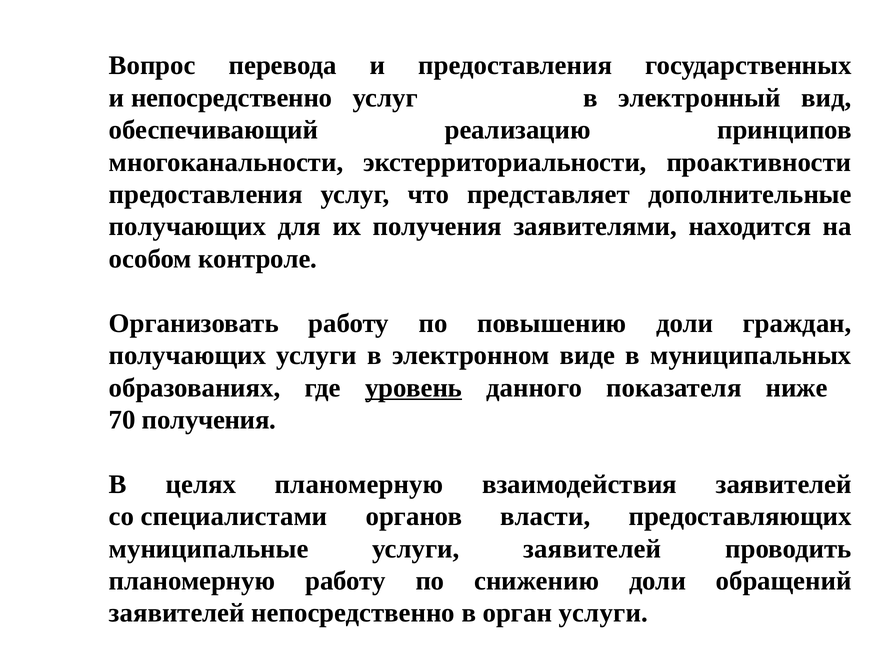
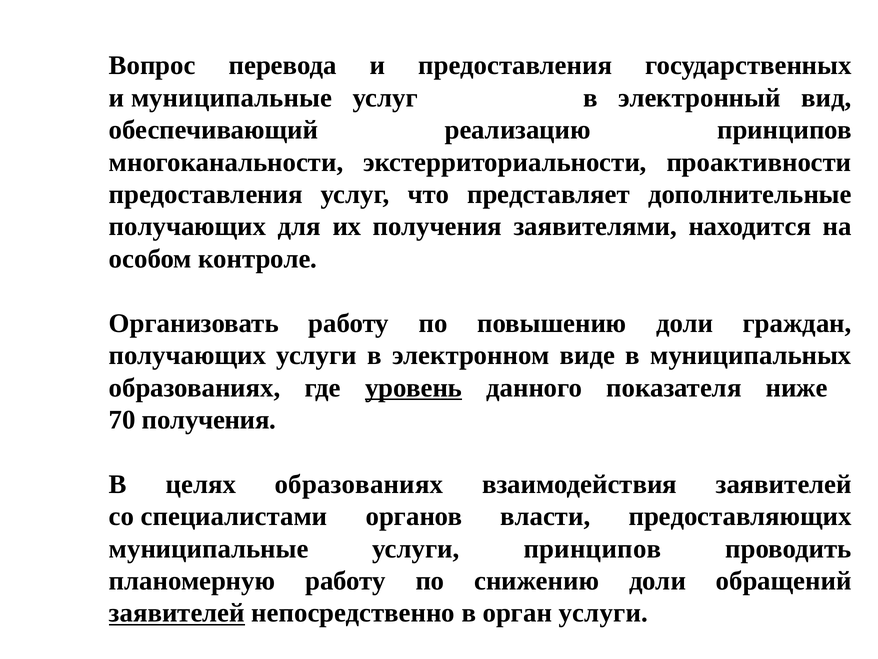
и непосредственно: непосредственно -> муниципальные
целях планомерную: планомерную -> образованиях
услуги заявителей: заявителей -> принципов
заявителей at (177, 613) underline: none -> present
